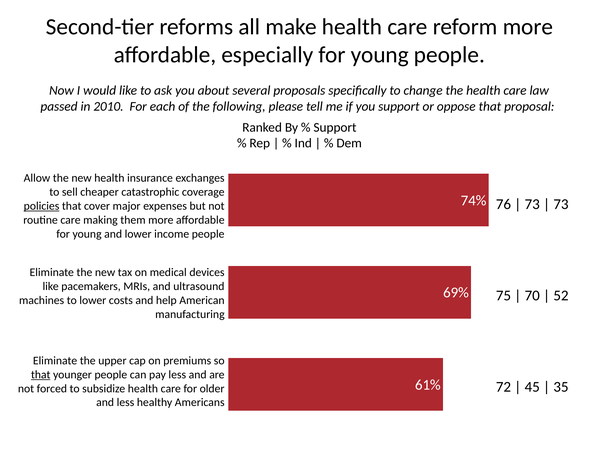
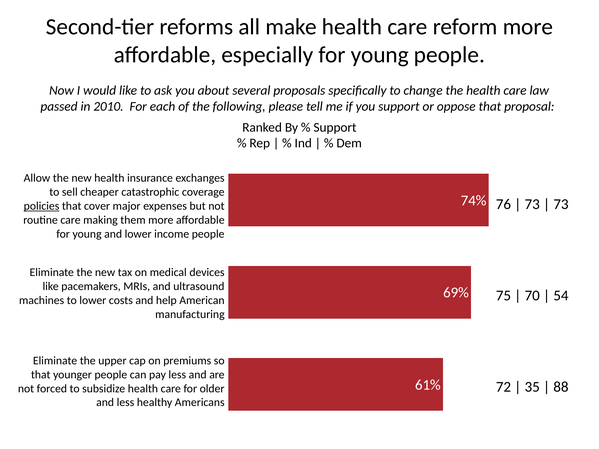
52: 52 -> 54
that at (41, 375) underline: present -> none
45: 45 -> 35
35: 35 -> 88
